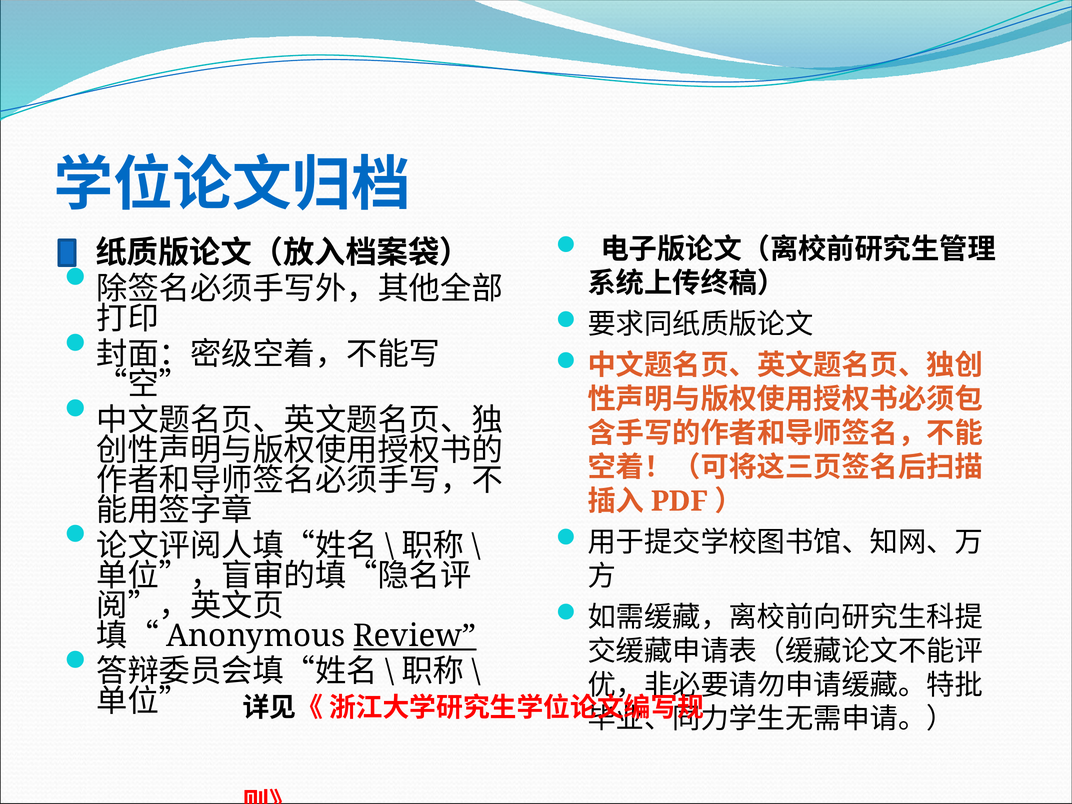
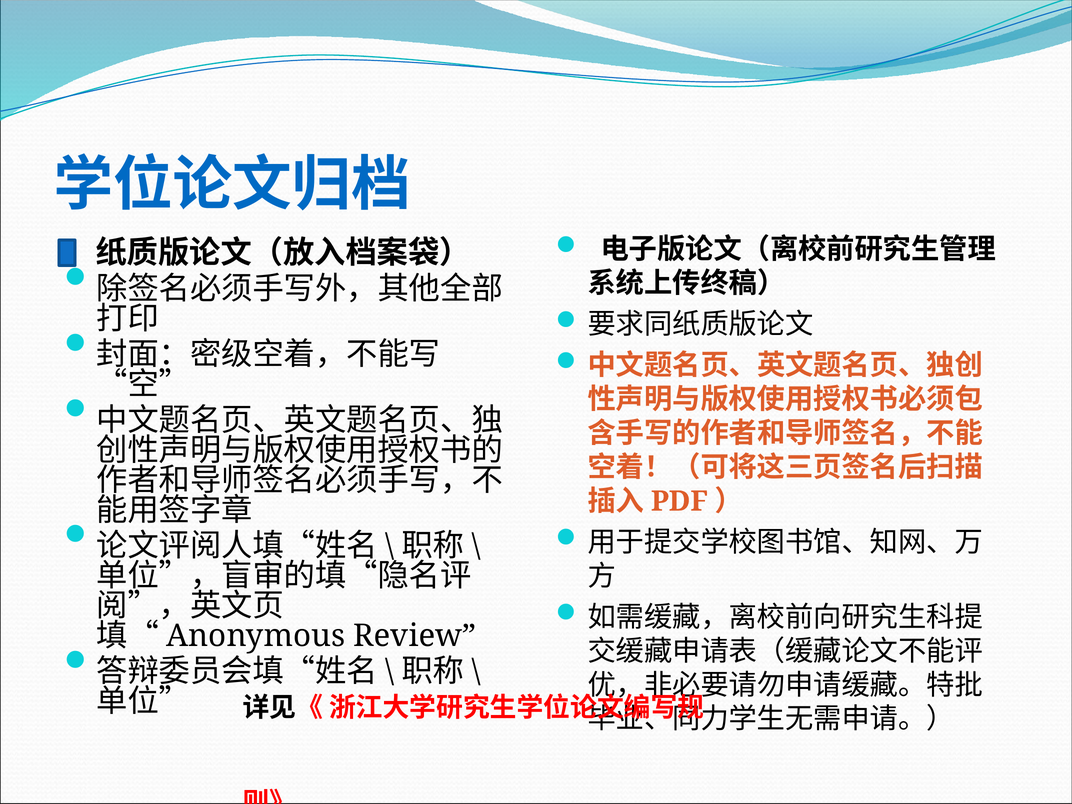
Review underline: present -> none
